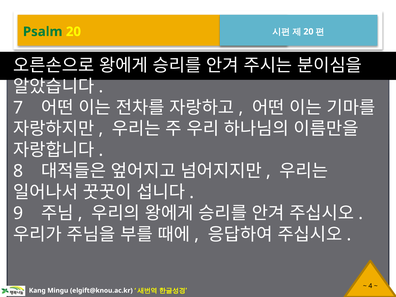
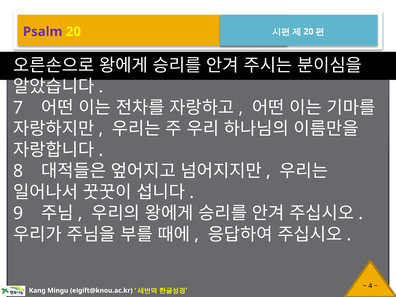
Psalm colour: green -> purple
